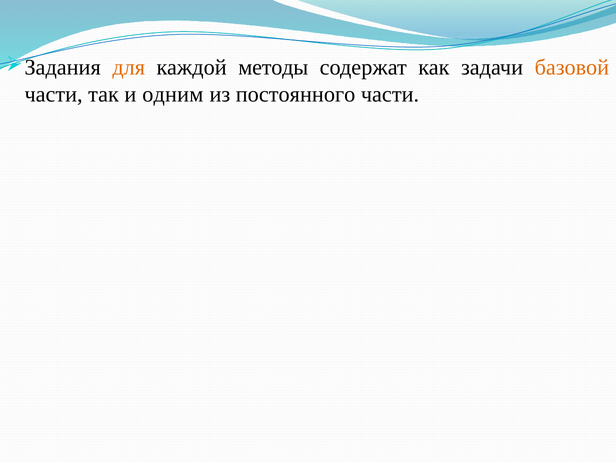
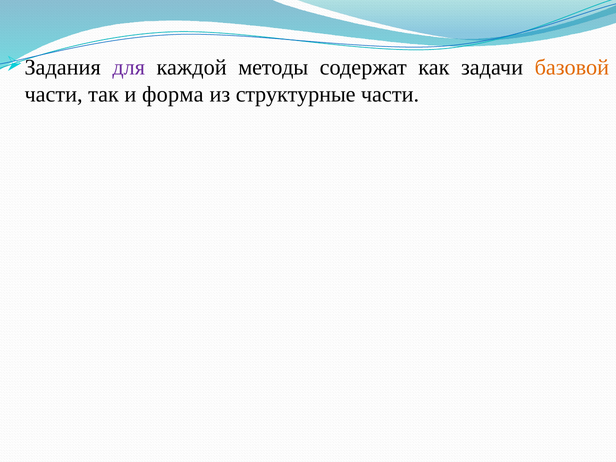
для colour: orange -> purple
одним: одним -> форма
постоянного: постоянного -> структурные
